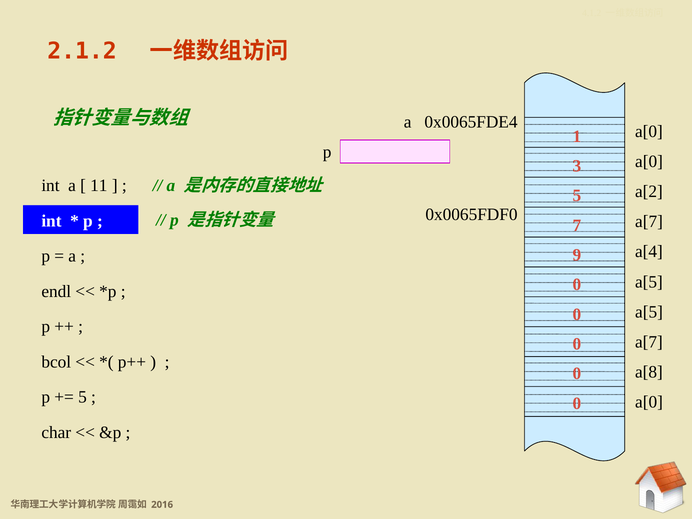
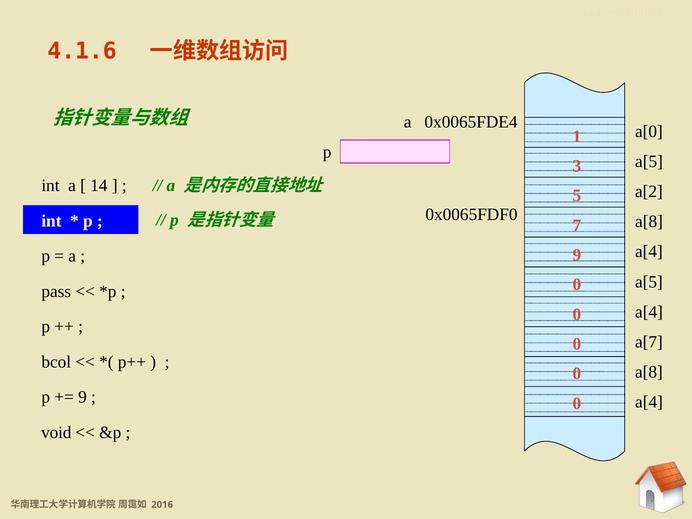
2.1.2: 2.1.2 -> 4.1.6
a[0 at (649, 162): a[0 -> a[5
11: 11 -> 14
a[7 at (649, 222): a[7 -> a[8
endl: endl -> pass
a[5 at (649, 312): a[5 -> a[4
5 at (82, 397): 5 -> 9
a[0 at (649, 402): a[0 -> a[4
char: char -> void
